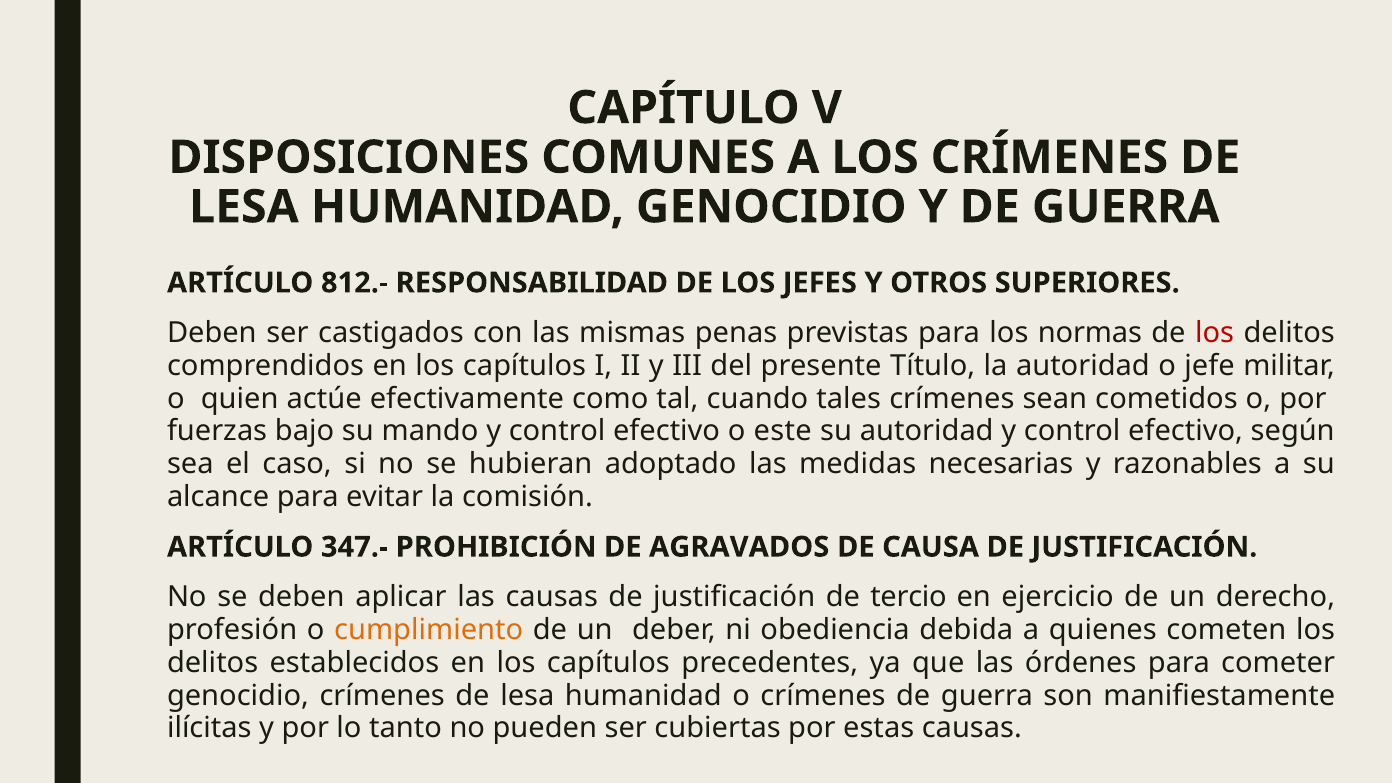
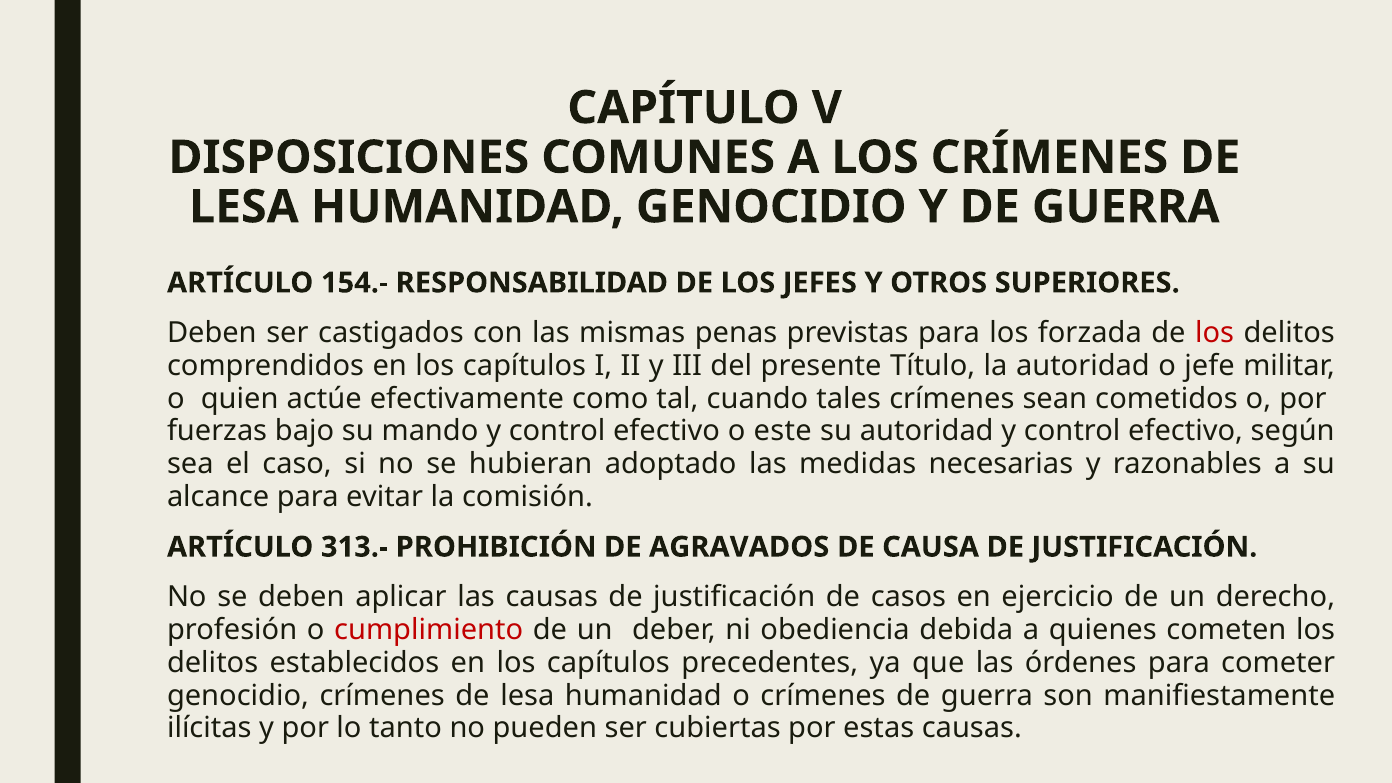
812.-: 812.- -> 154.-
normas: normas -> forzada
347.-: 347.- -> 313.-
tercio: tercio -> casos
cumplimiento colour: orange -> red
